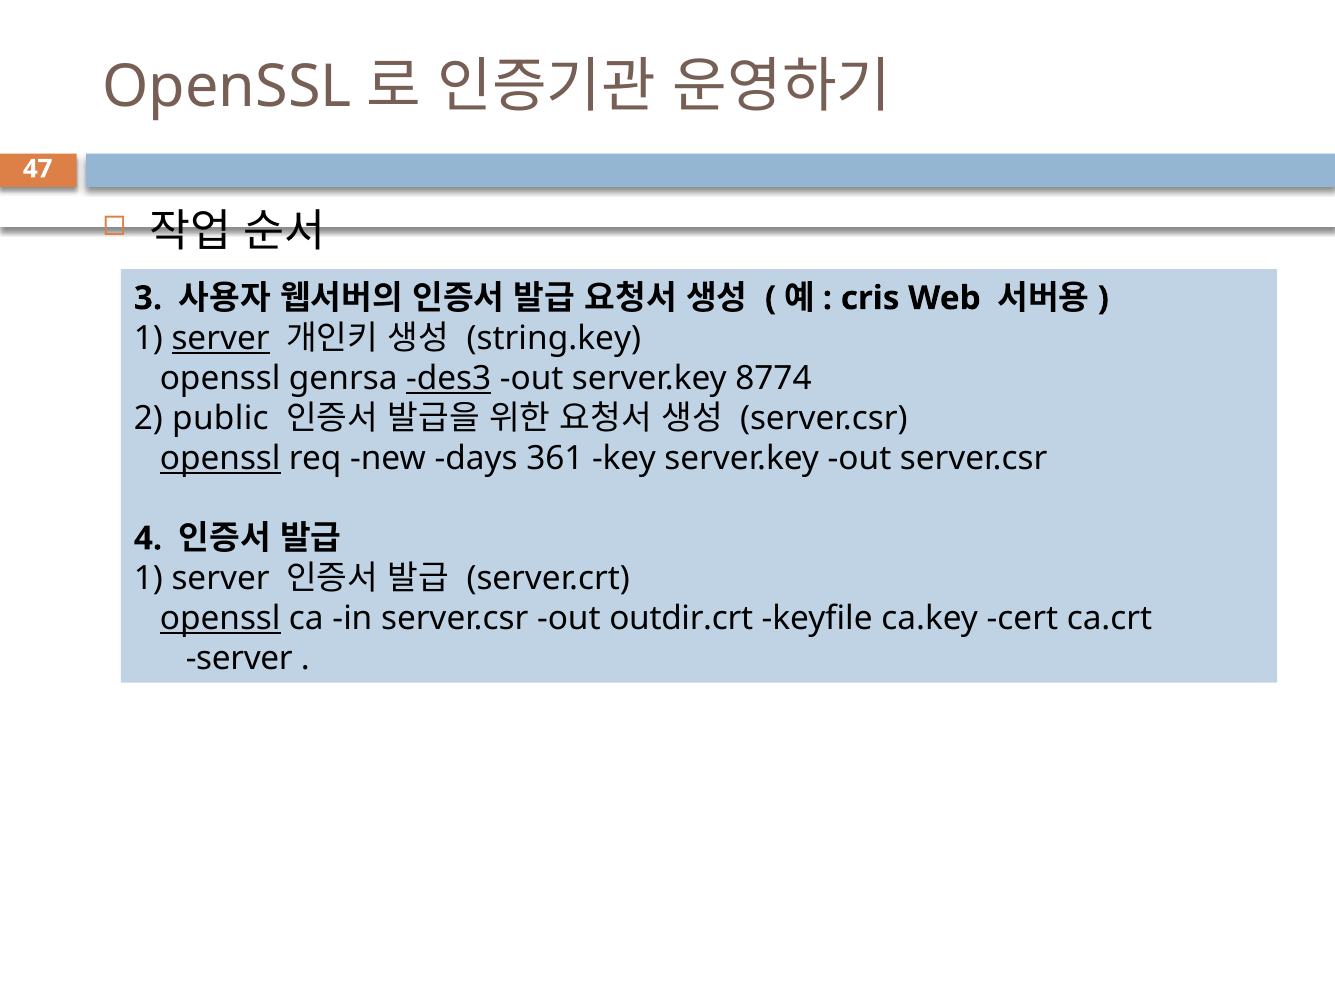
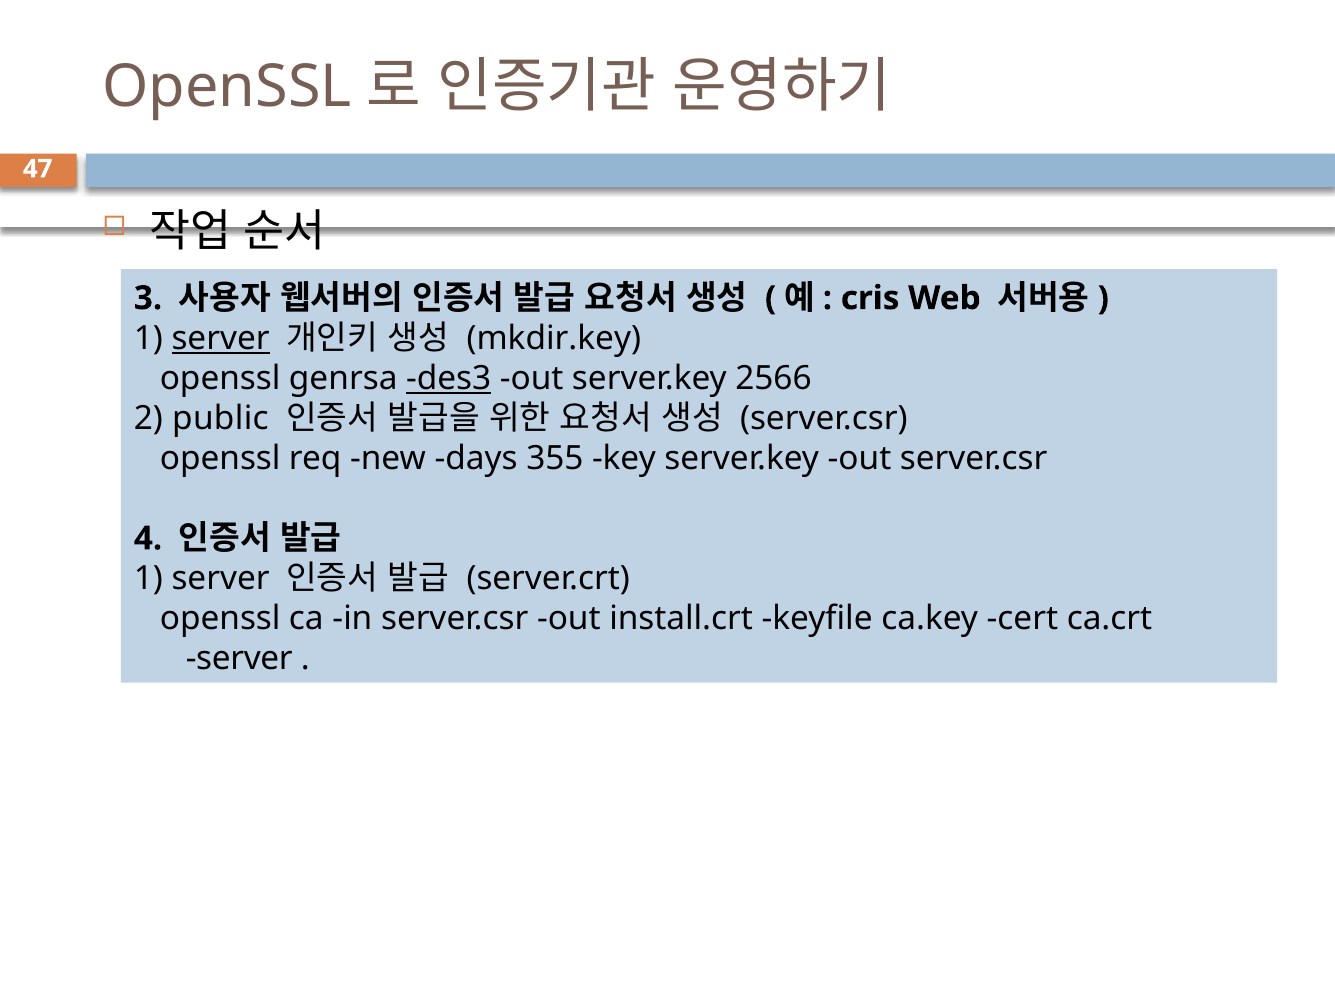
string.key: string.key -> mkdir.key
8774: 8774 -> 2566
openssl at (220, 458) underline: present -> none
361: 361 -> 355
openssl at (220, 619) underline: present -> none
outdir.crt: outdir.crt -> install.crt
